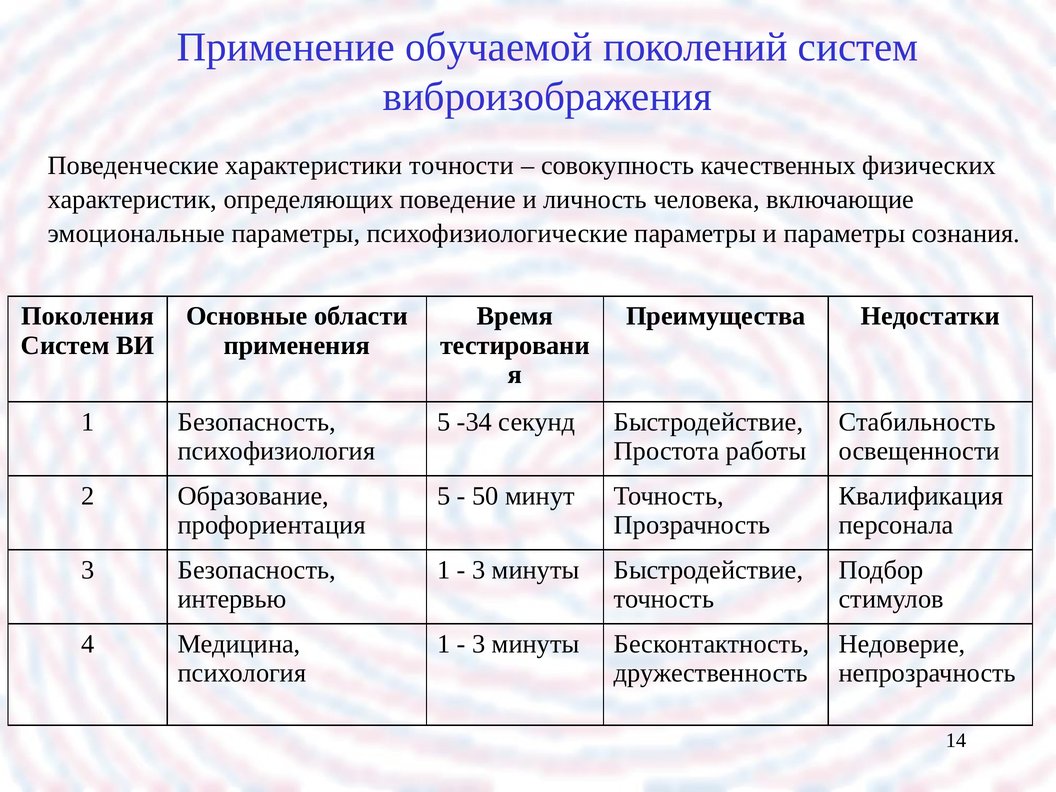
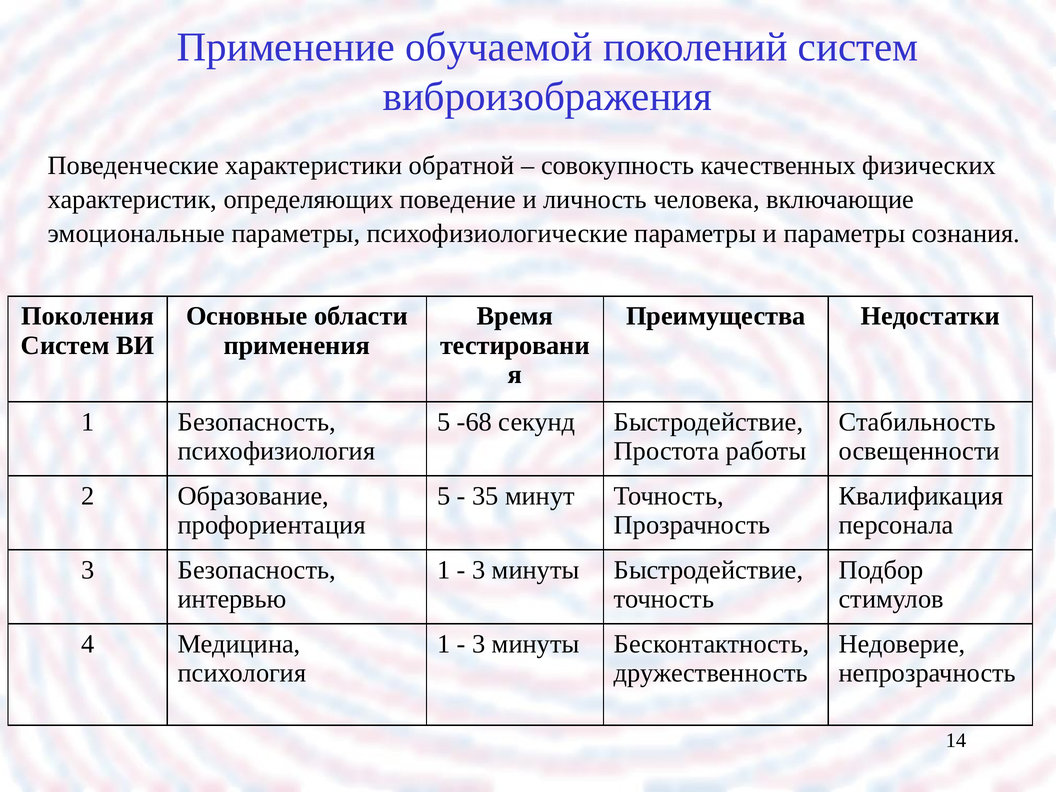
точности: точности -> обратной
-34: -34 -> -68
50: 50 -> 35
